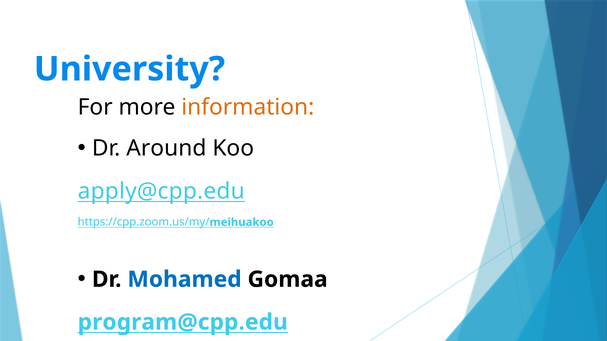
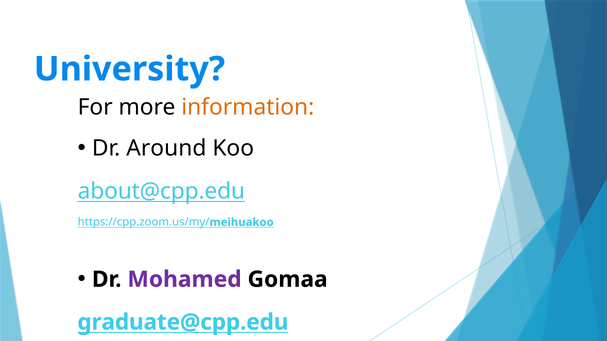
apply@cpp.edu: apply@cpp.edu -> about@cpp.edu
Mohamed colour: blue -> purple
program@cpp.edu: program@cpp.edu -> graduate@cpp.edu
